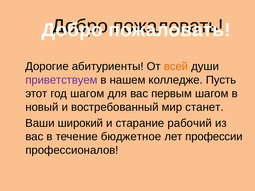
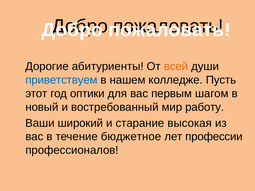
приветствуем colour: purple -> blue
год шагом: шагом -> оптики
станет: станет -> работу
рабочий: рабочий -> высокая
